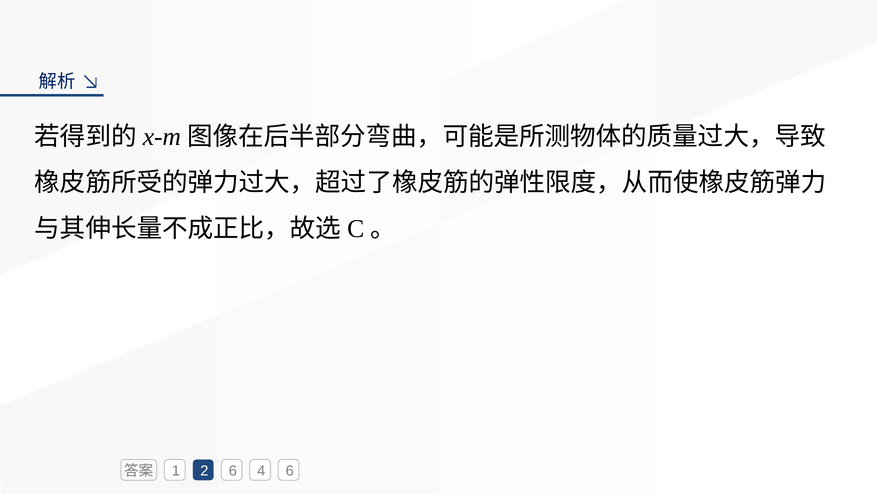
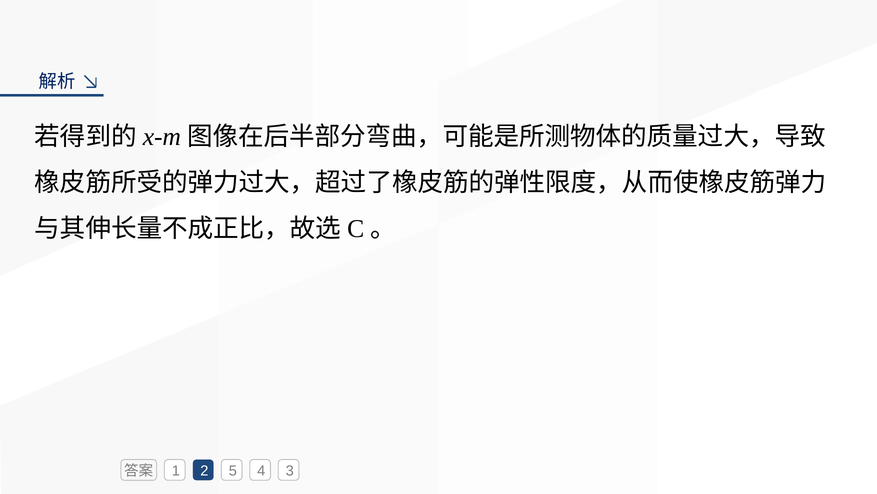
2 6: 6 -> 5
4 6: 6 -> 3
